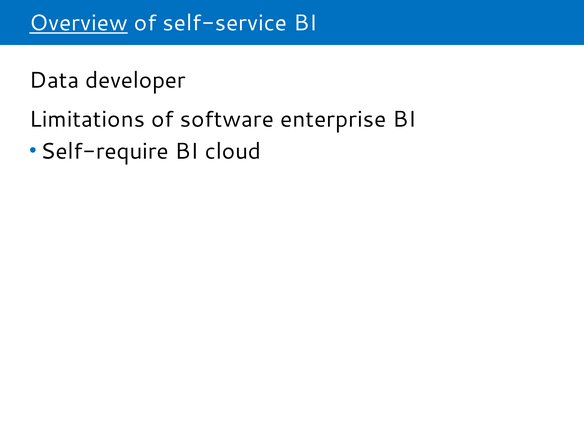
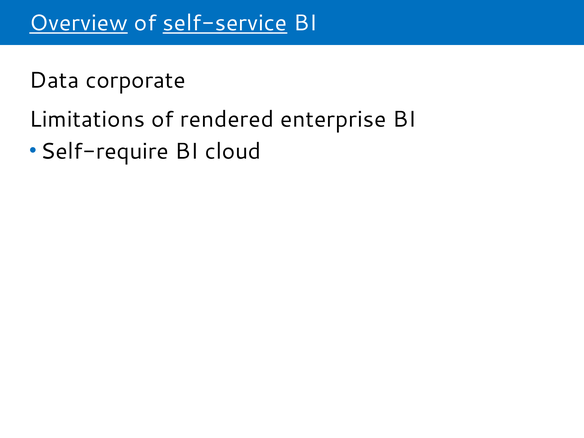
self-service underline: none -> present
developer: developer -> corporate
software: software -> rendered
